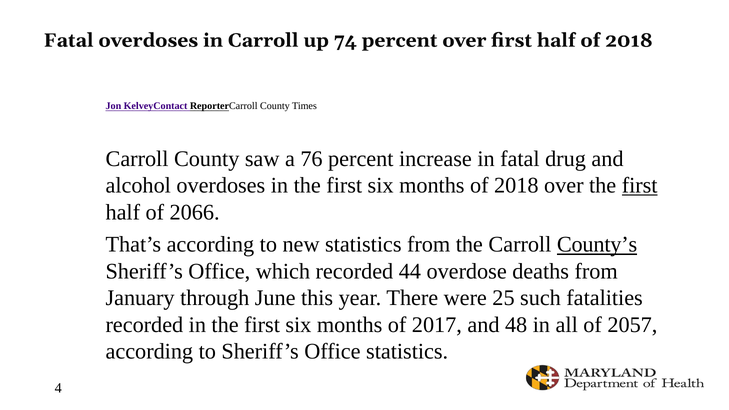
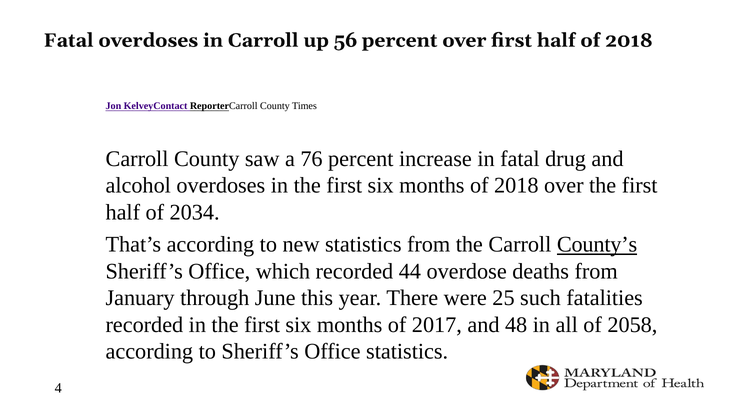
74: 74 -> 56
first at (640, 185) underline: present -> none
2066: 2066 -> 2034
2057: 2057 -> 2058
